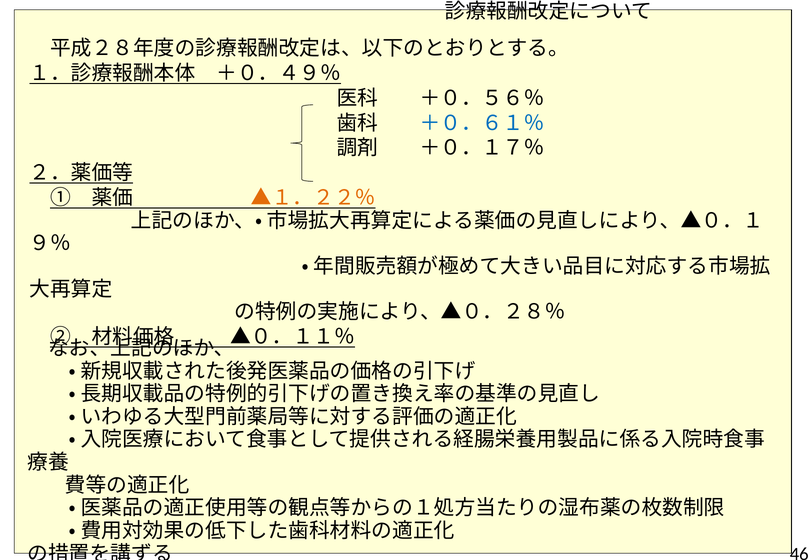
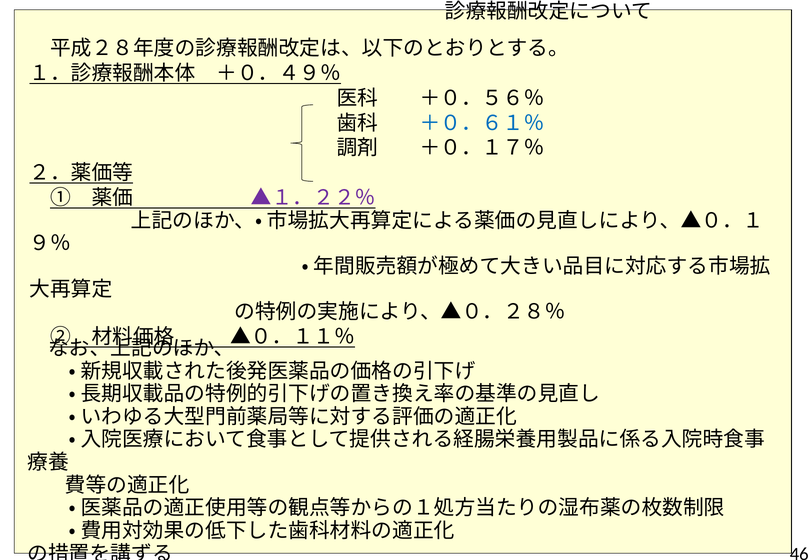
▲１．２２％ colour: orange -> purple
